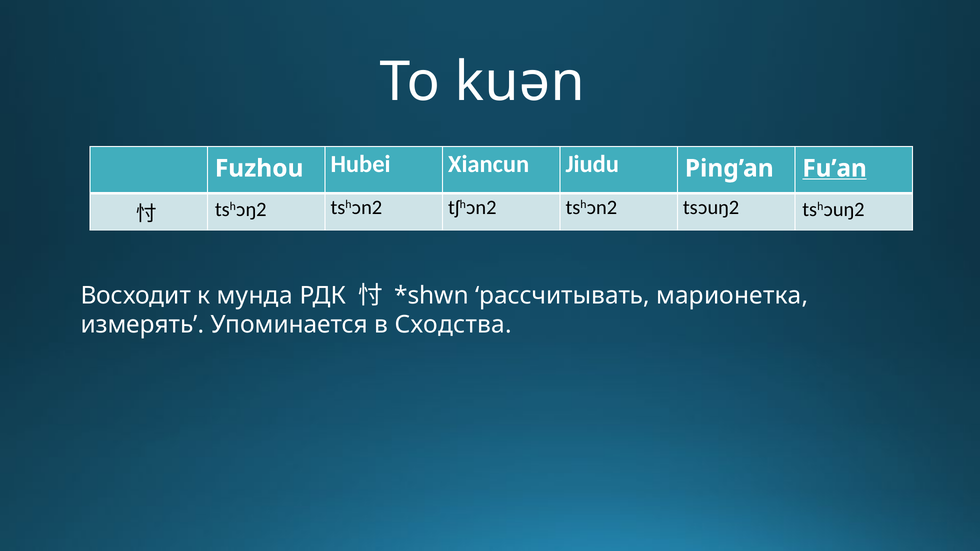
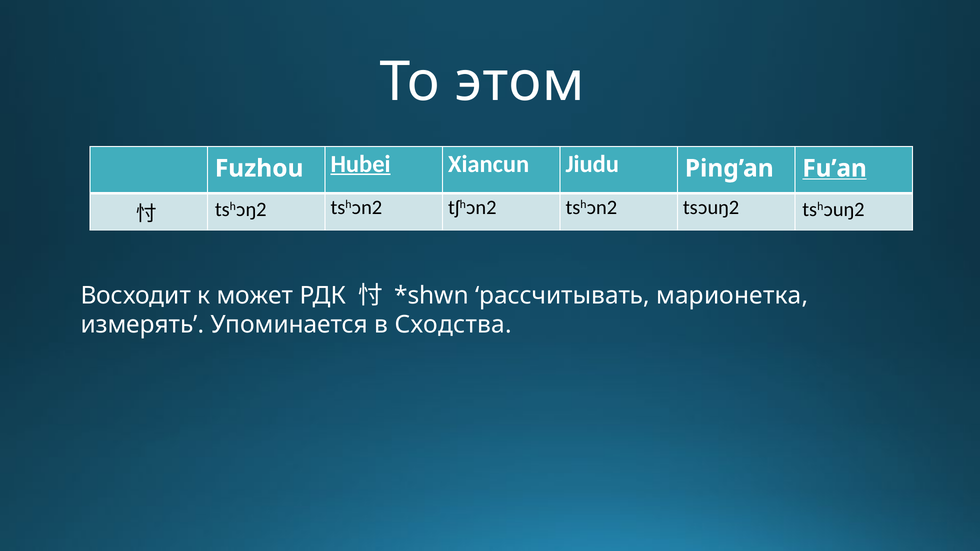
kuən: kuən -> этом
Hubei underline: none -> present
мунда: мунда -> может
